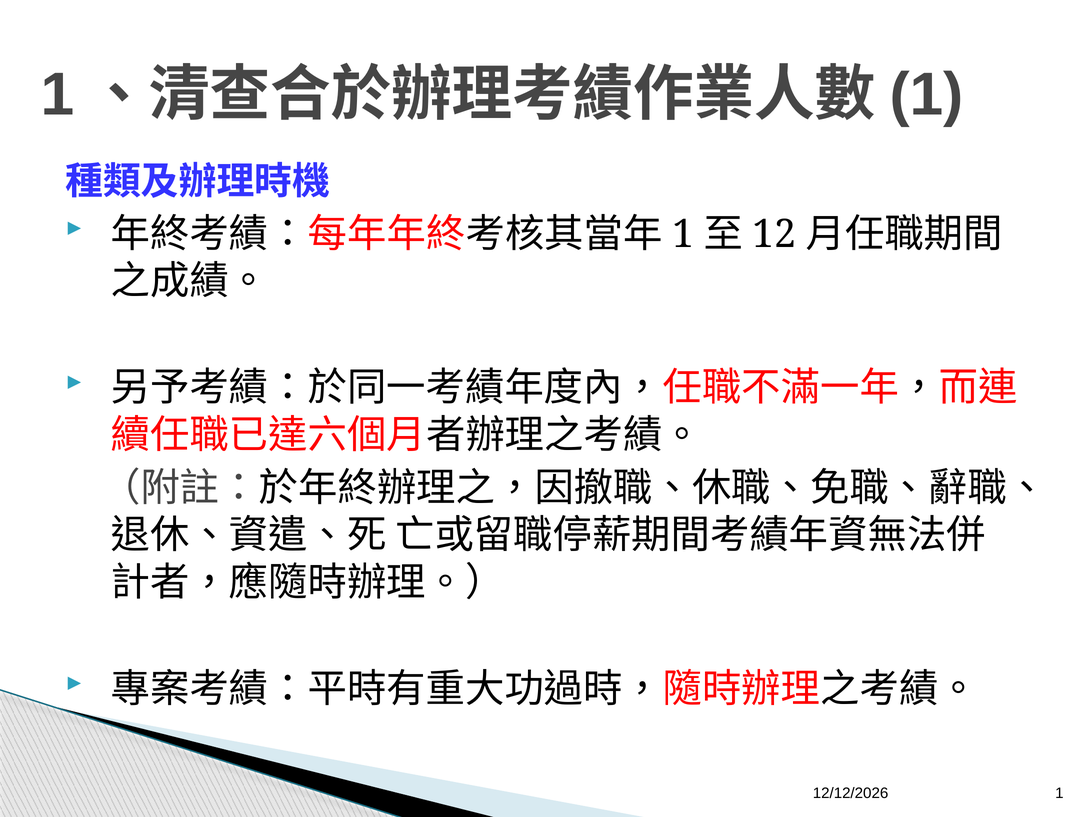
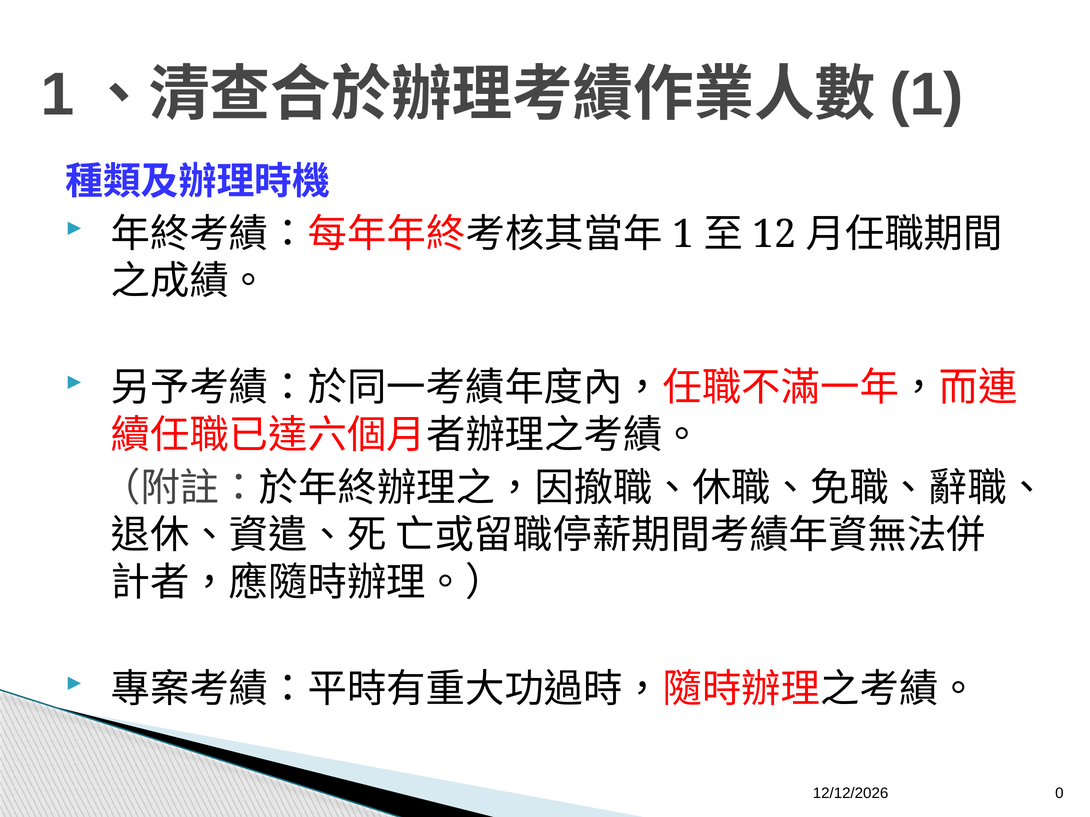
1 at (1059, 794): 1 -> 0
